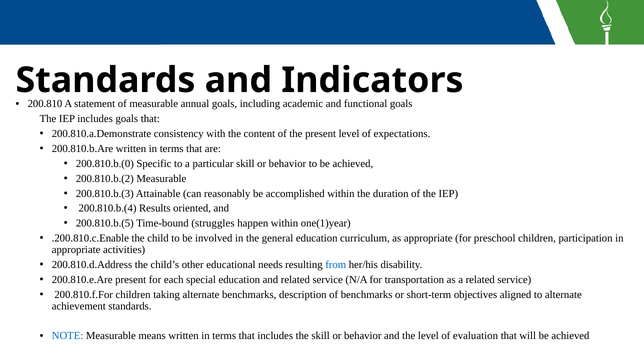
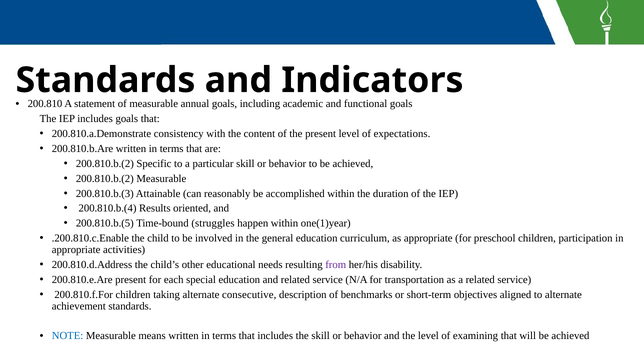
200.810.b.(0 at (105, 164): 200.810.b.(0 -> 200.810.b.(2
from colour: blue -> purple
alternate benchmarks: benchmarks -> consecutive
evaluation: evaluation -> examining
